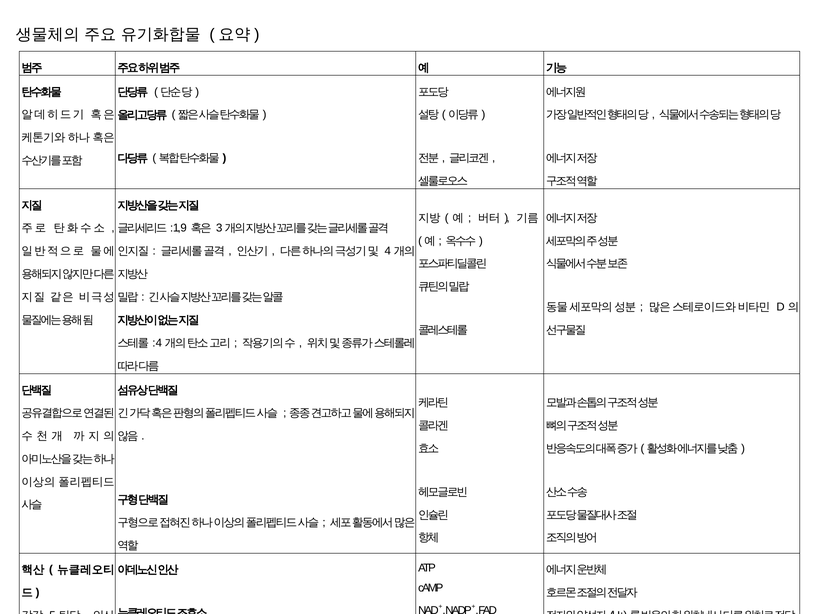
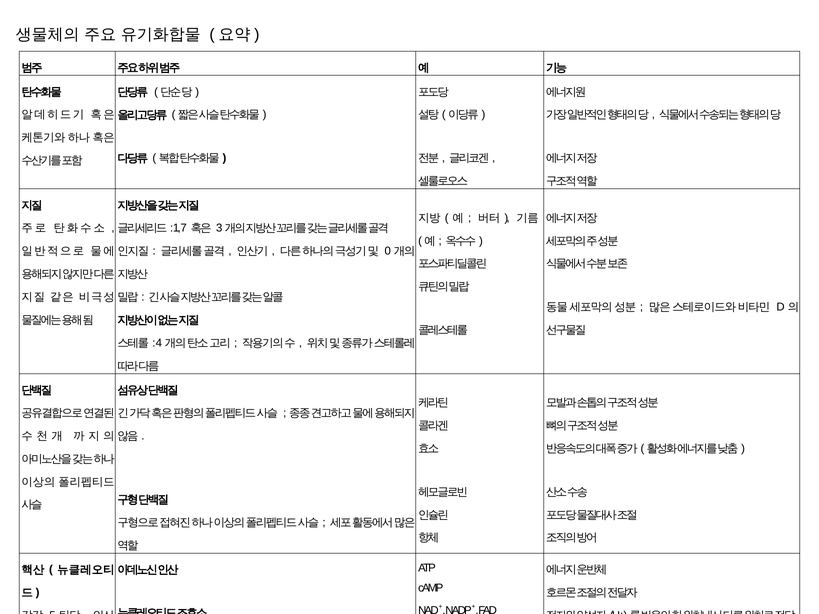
9: 9 -> 7
4 at (388, 251): 4 -> 0
